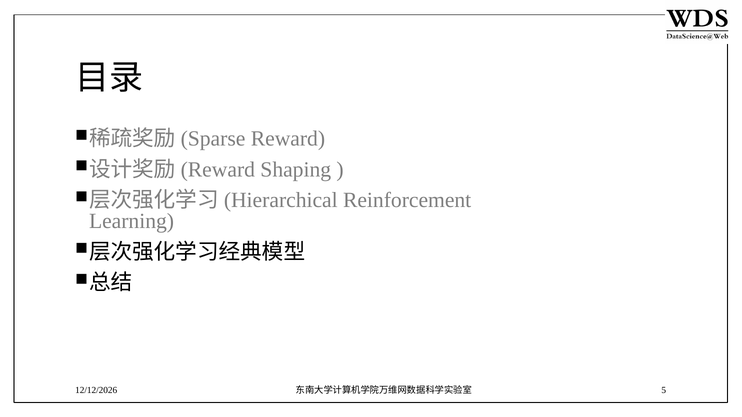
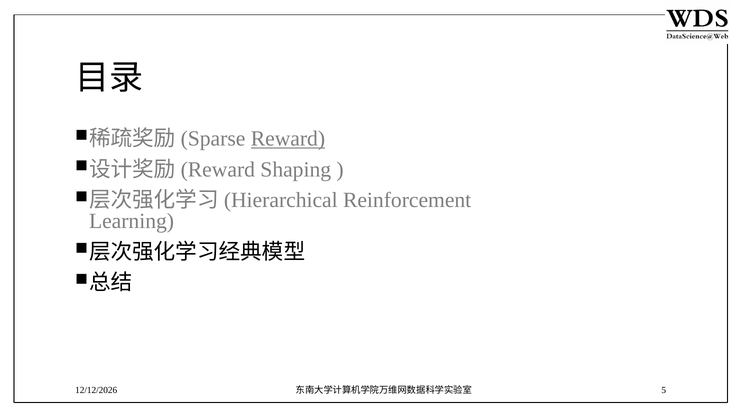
Reward at (288, 139) underline: none -> present
